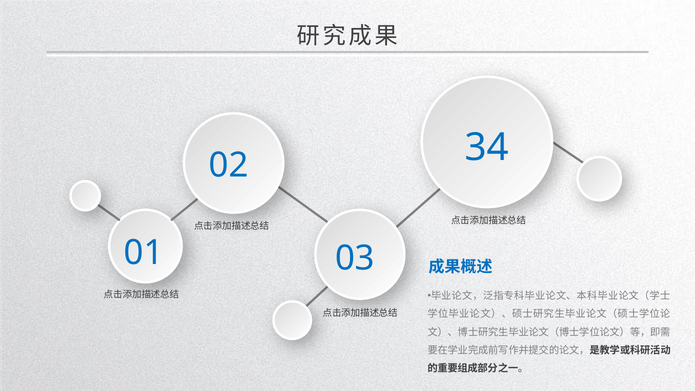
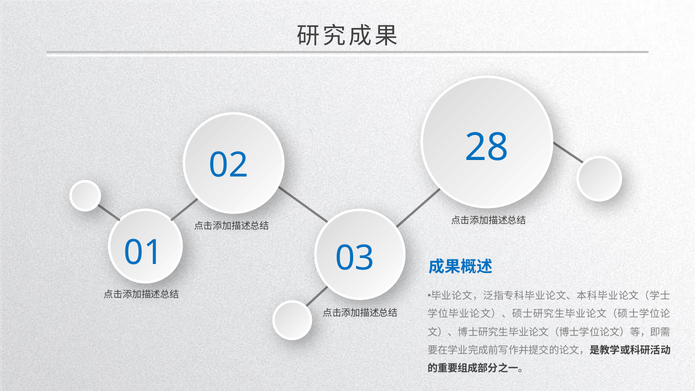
34: 34 -> 28
